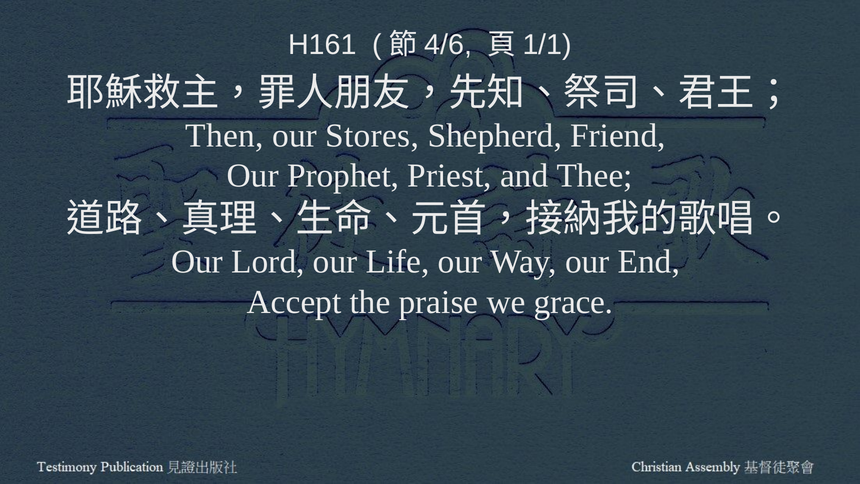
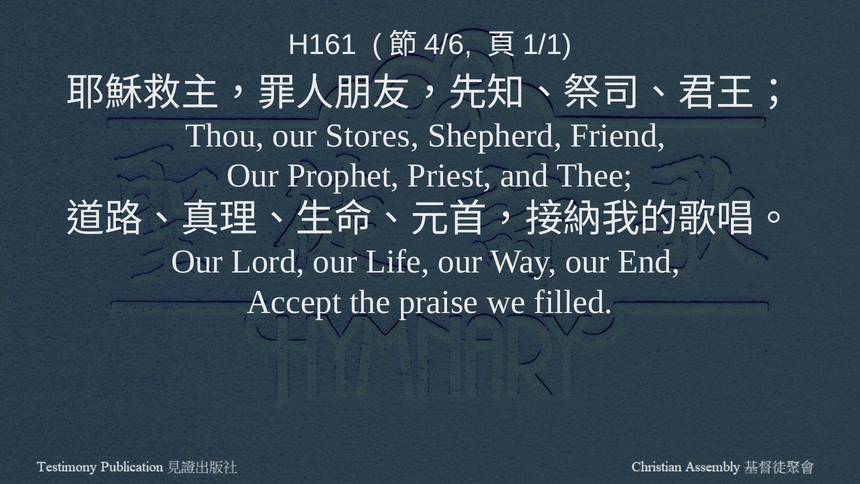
Then: Then -> Thou
grace: grace -> filled
